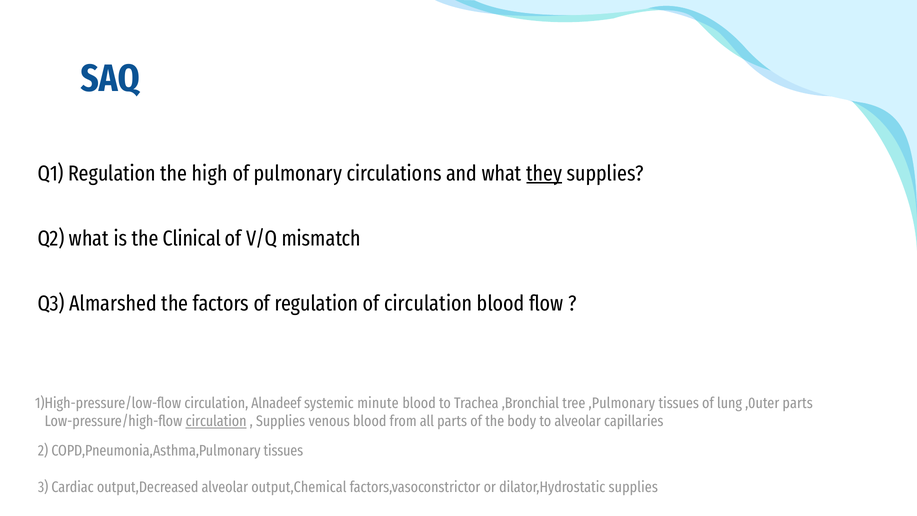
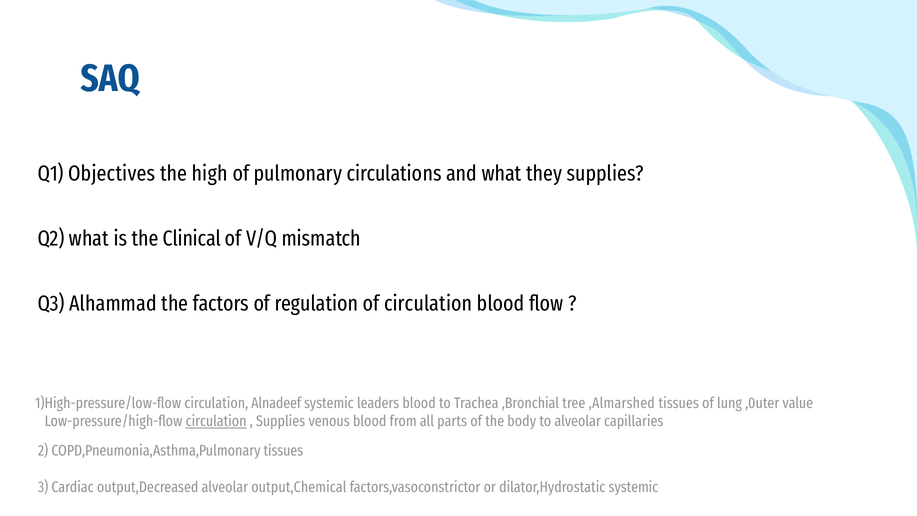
Q1 Regulation: Regulation -> Objectives
they underline: present -> none
Almarshed: Almarshed -> Alhammad
minute: minute -> leaders
,Pulmonary: ,Pulmonary -> ,Almarshed
,0uter parts: parts -> value
dilator,Hydrostatic supplies: supplies -> systemic
